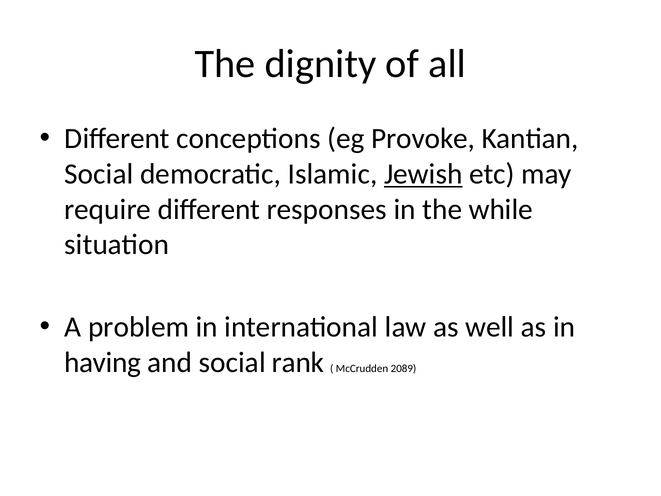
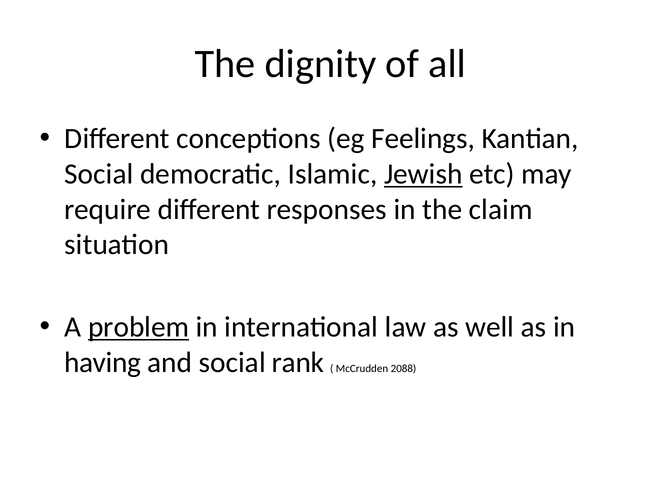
Provoke: Provoke -> Feelings
while: while -> claim
problem underline: none -> present
2089: 2089 -> 2088
